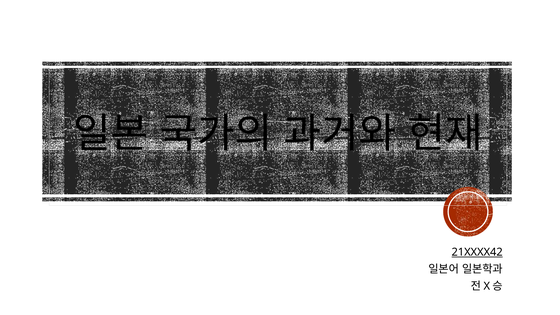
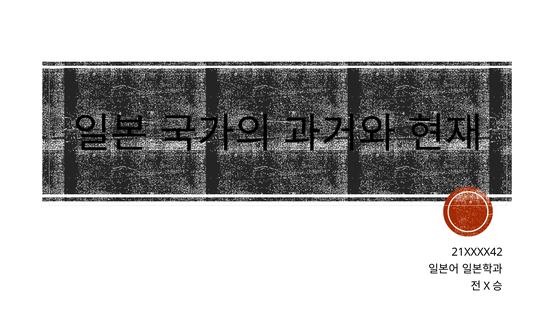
21XXXX42 underline: present -> none
